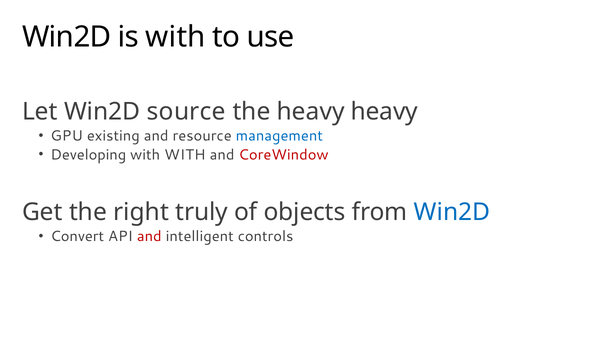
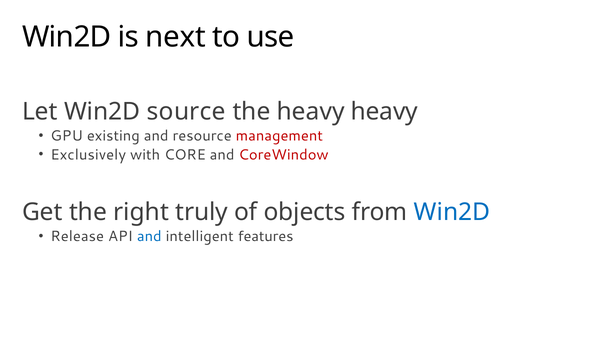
is with: with -> next
management colour: blue -> red
Developing: Developing -> Exclusively
with WITH: WITH -> CORE
Convert: Convert -> Release
and at (149, 237) colour: red -> blue
controls: controls -> features
